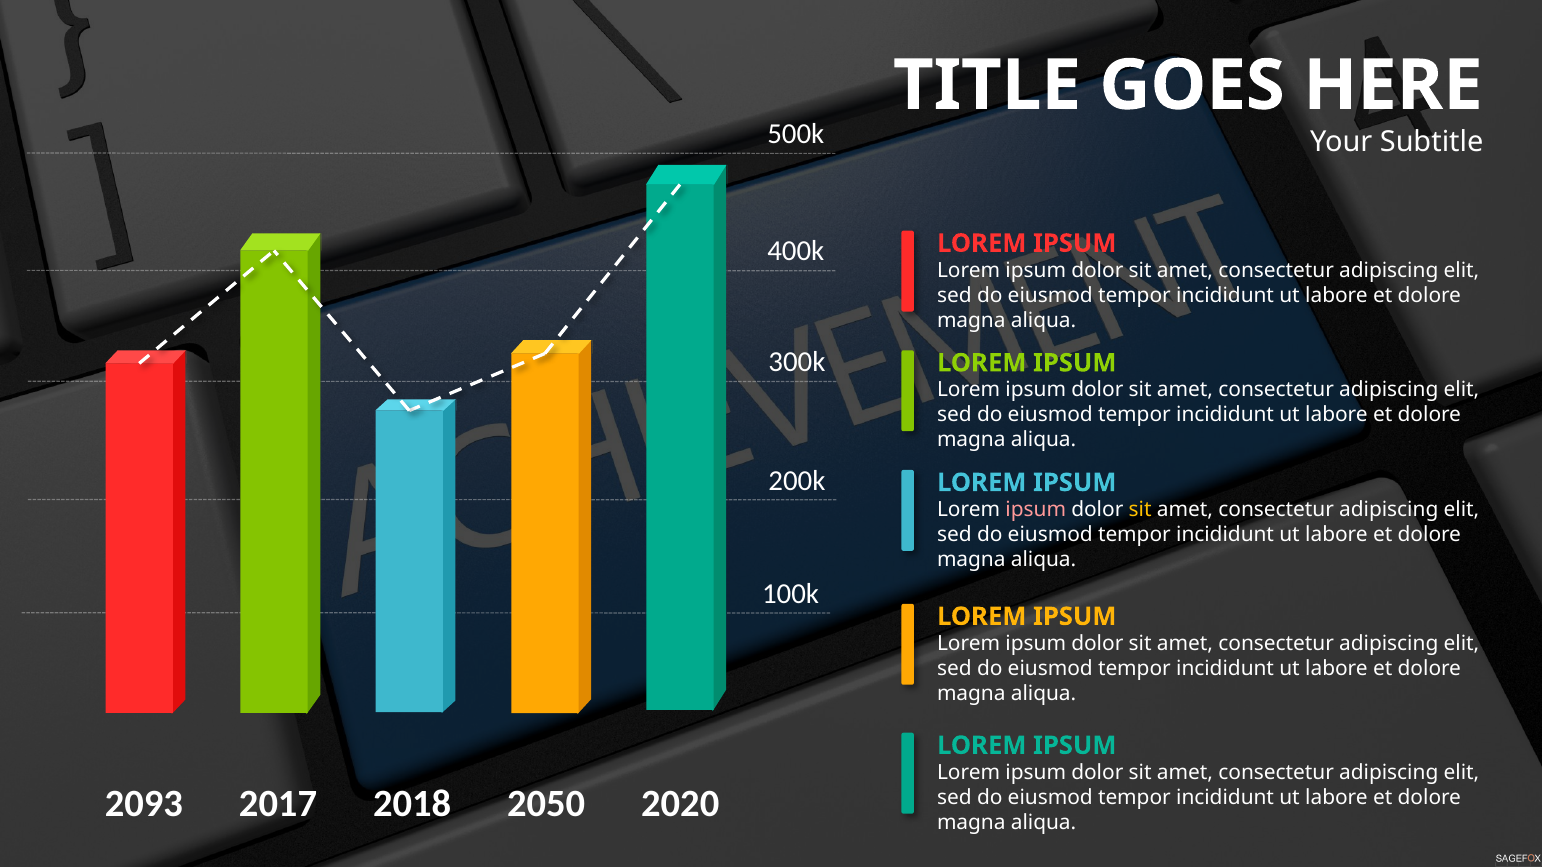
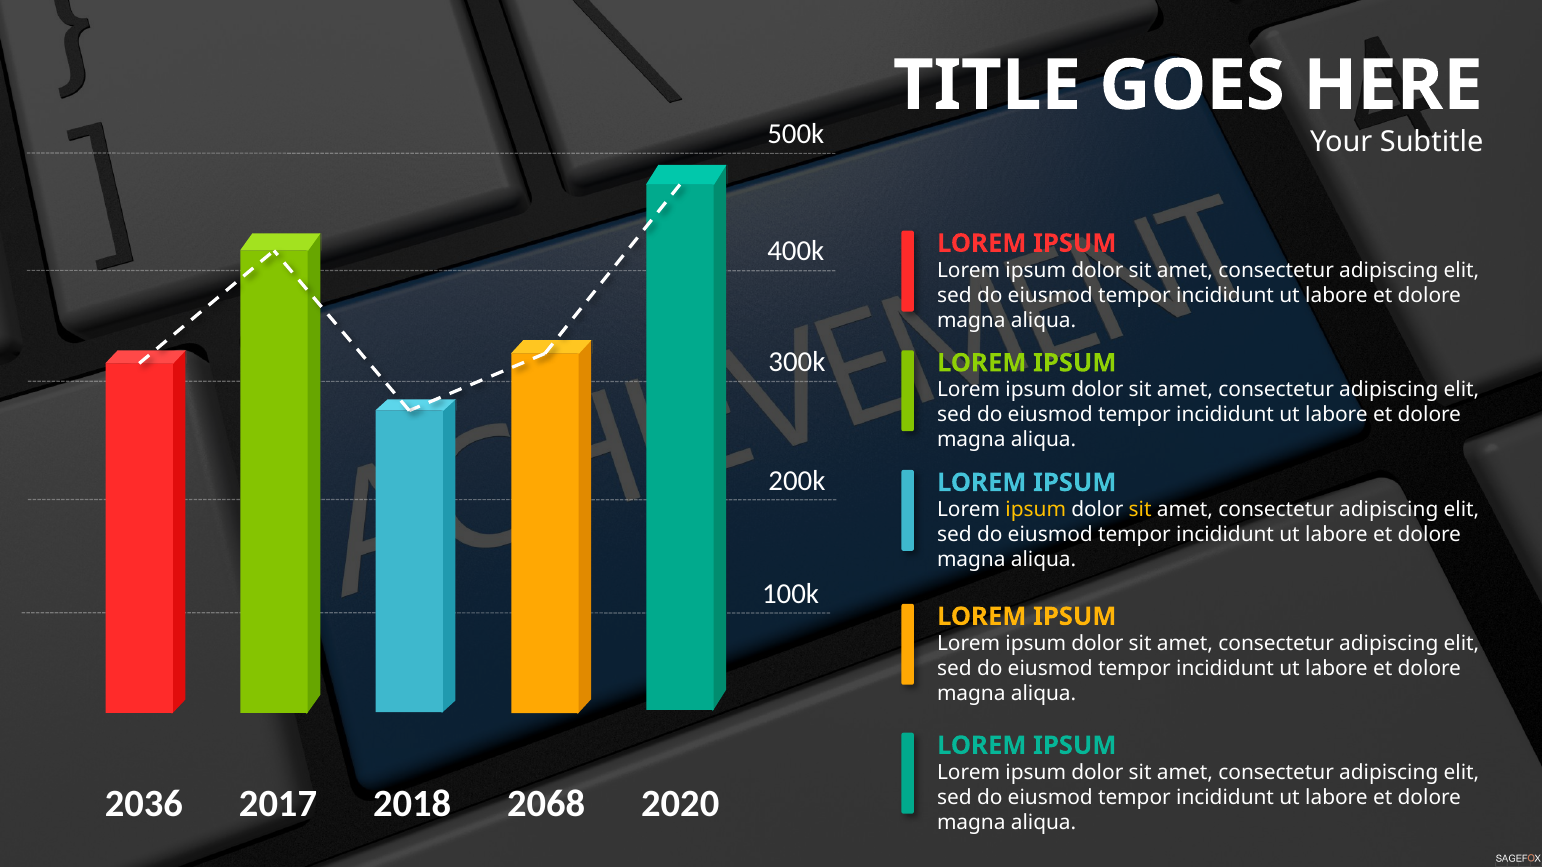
ipsum at (1036, 510) colour: pink -> yellow
2093: 2093 -> 2036
2050: 2050 -> 2068
